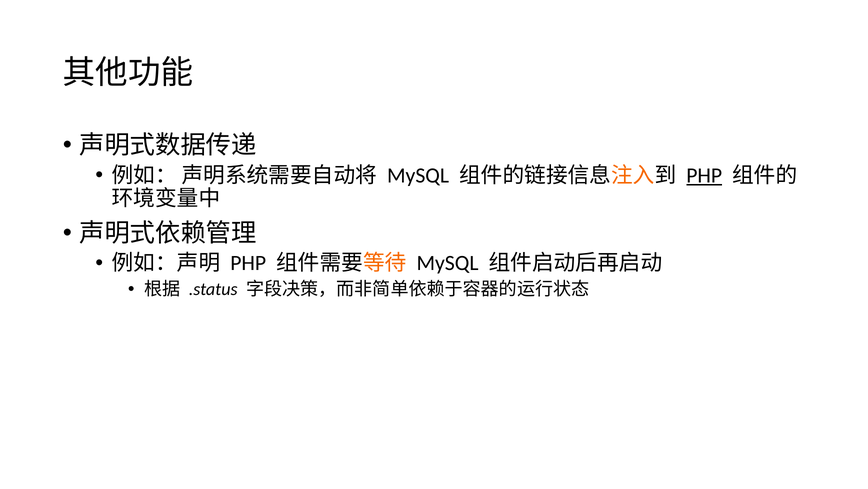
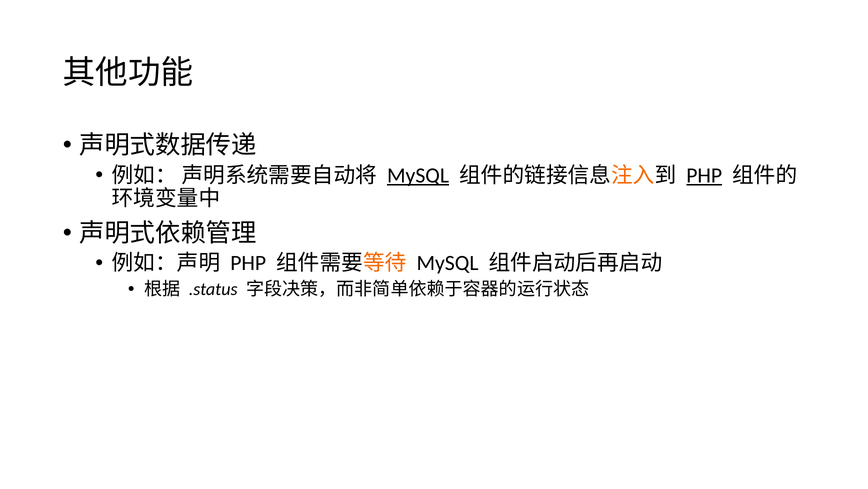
MySQL at (418, 175) underline: none -> present
